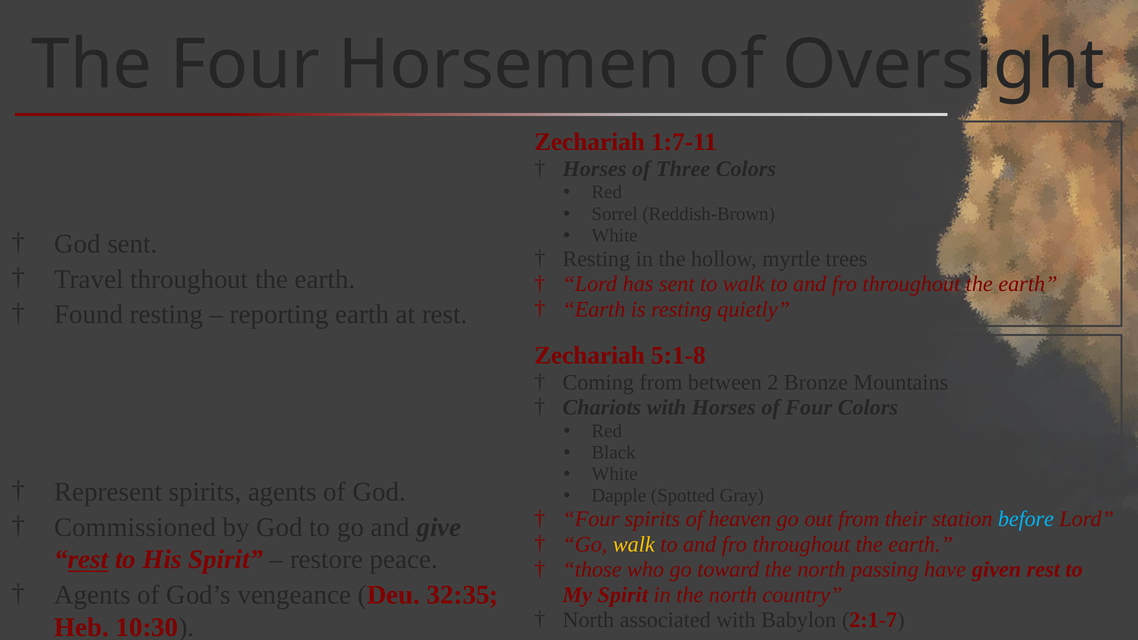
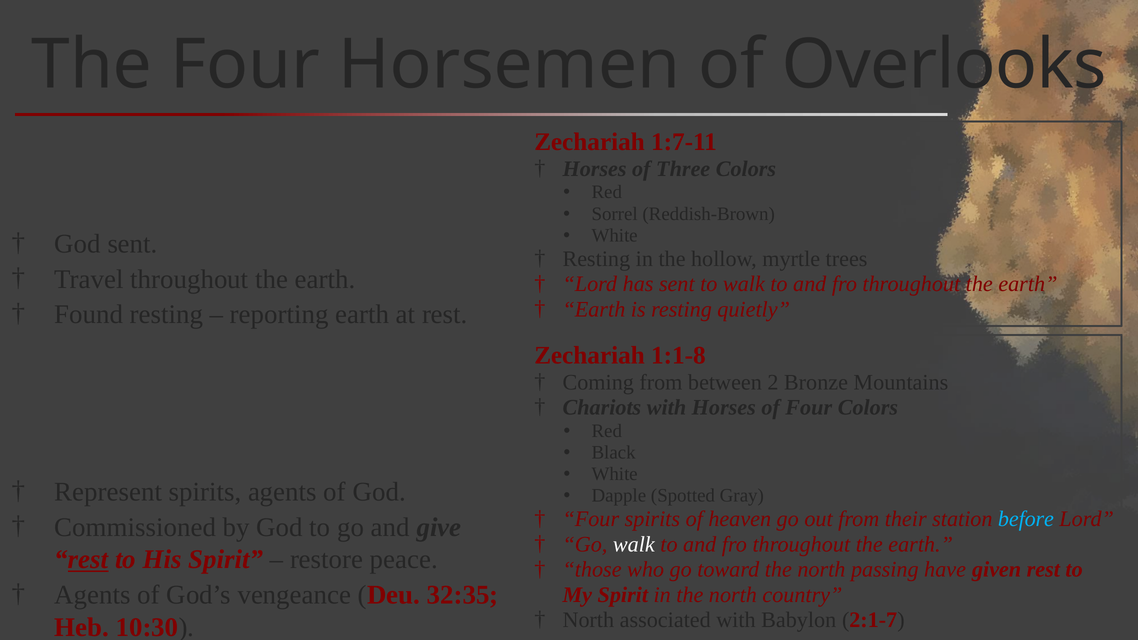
Oversight: Oversight -> Overlooks
5:1-8: 5:1-8 -> 1:1-8
walk at (634, 545) colour: yellow -> white
